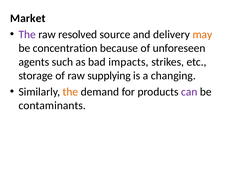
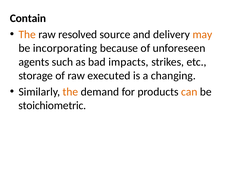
Market: Market -> Contain
The at (27, 34) colour: purple -> orange
concentration: concentration -> incorporating
supplying: supplying -> executed
can colour: purple -> orange
contaminants: contaminants -> stoichiometric
